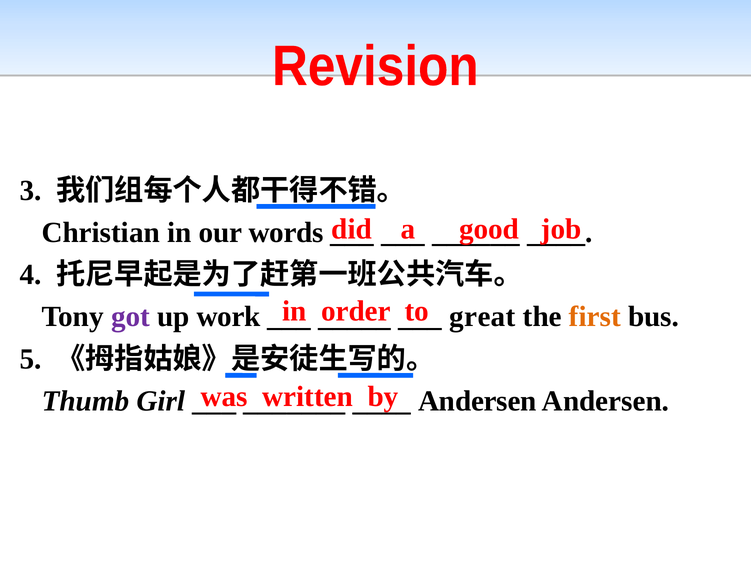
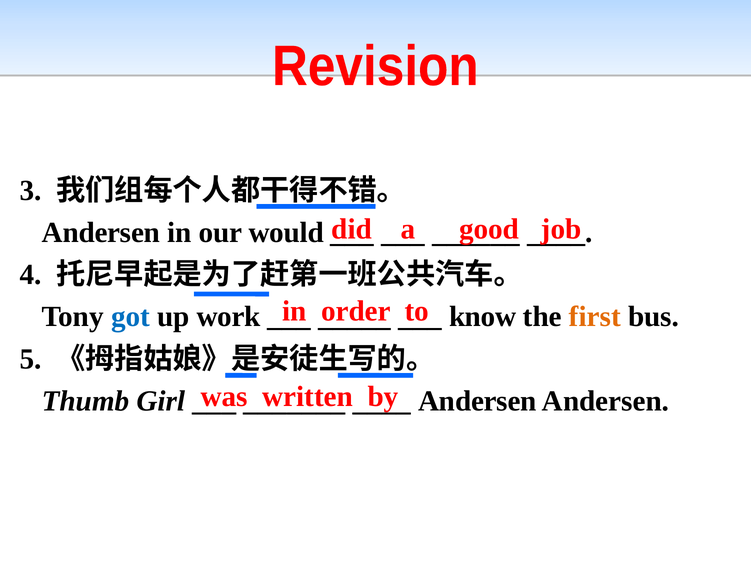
Christian at (101, 233): Christian -> Andersen
words: words -> would
got colour: purple -> blue
great: great -> know
